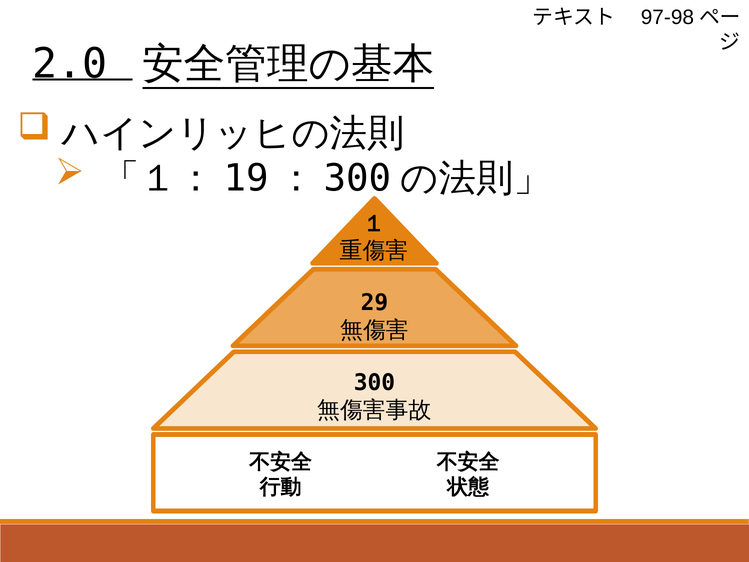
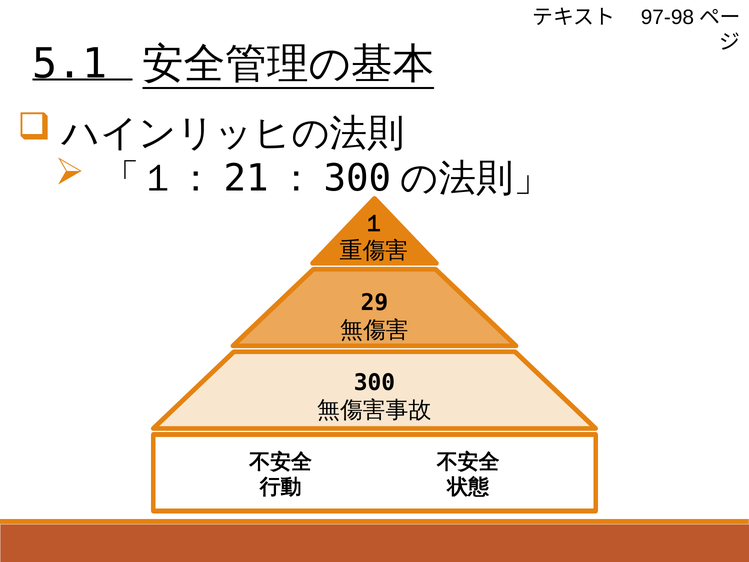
2.0: 2.0 -> 5.1
19: 19 -> 21
